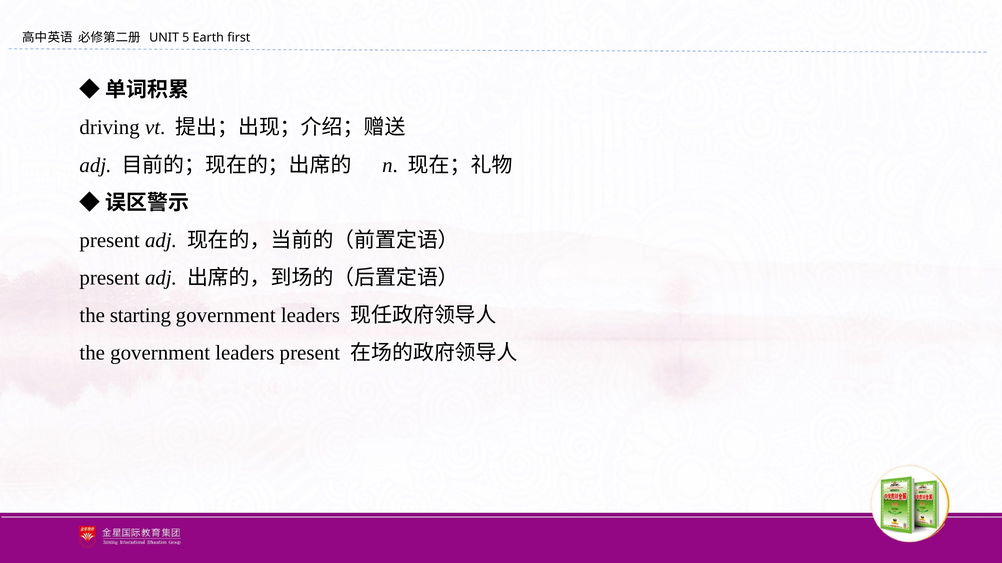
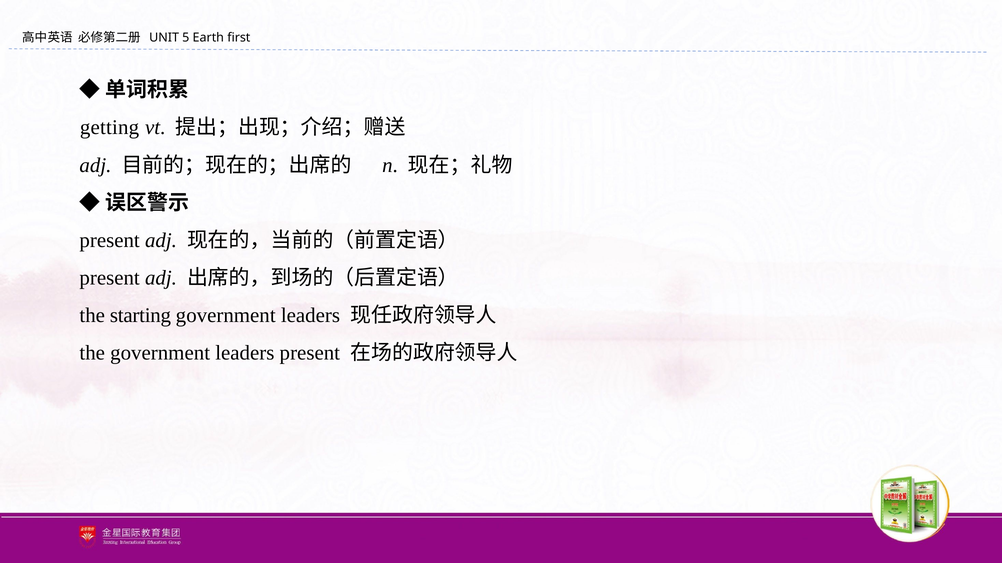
driving: driving -> getting
